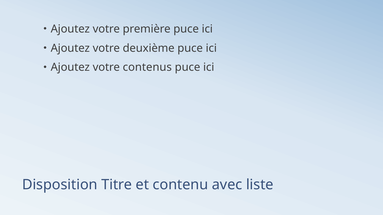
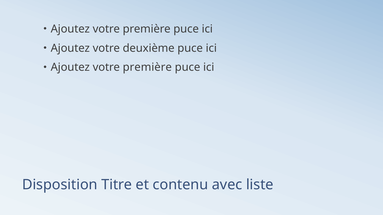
contenus at (147, 67): contenus -> première
